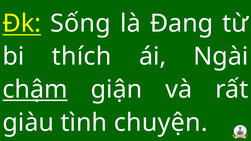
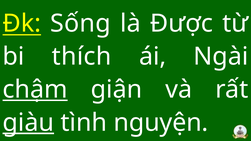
Đang: Đang -> Được
giàu underline: none -> present
chuyện: chuyện -> nguyện
